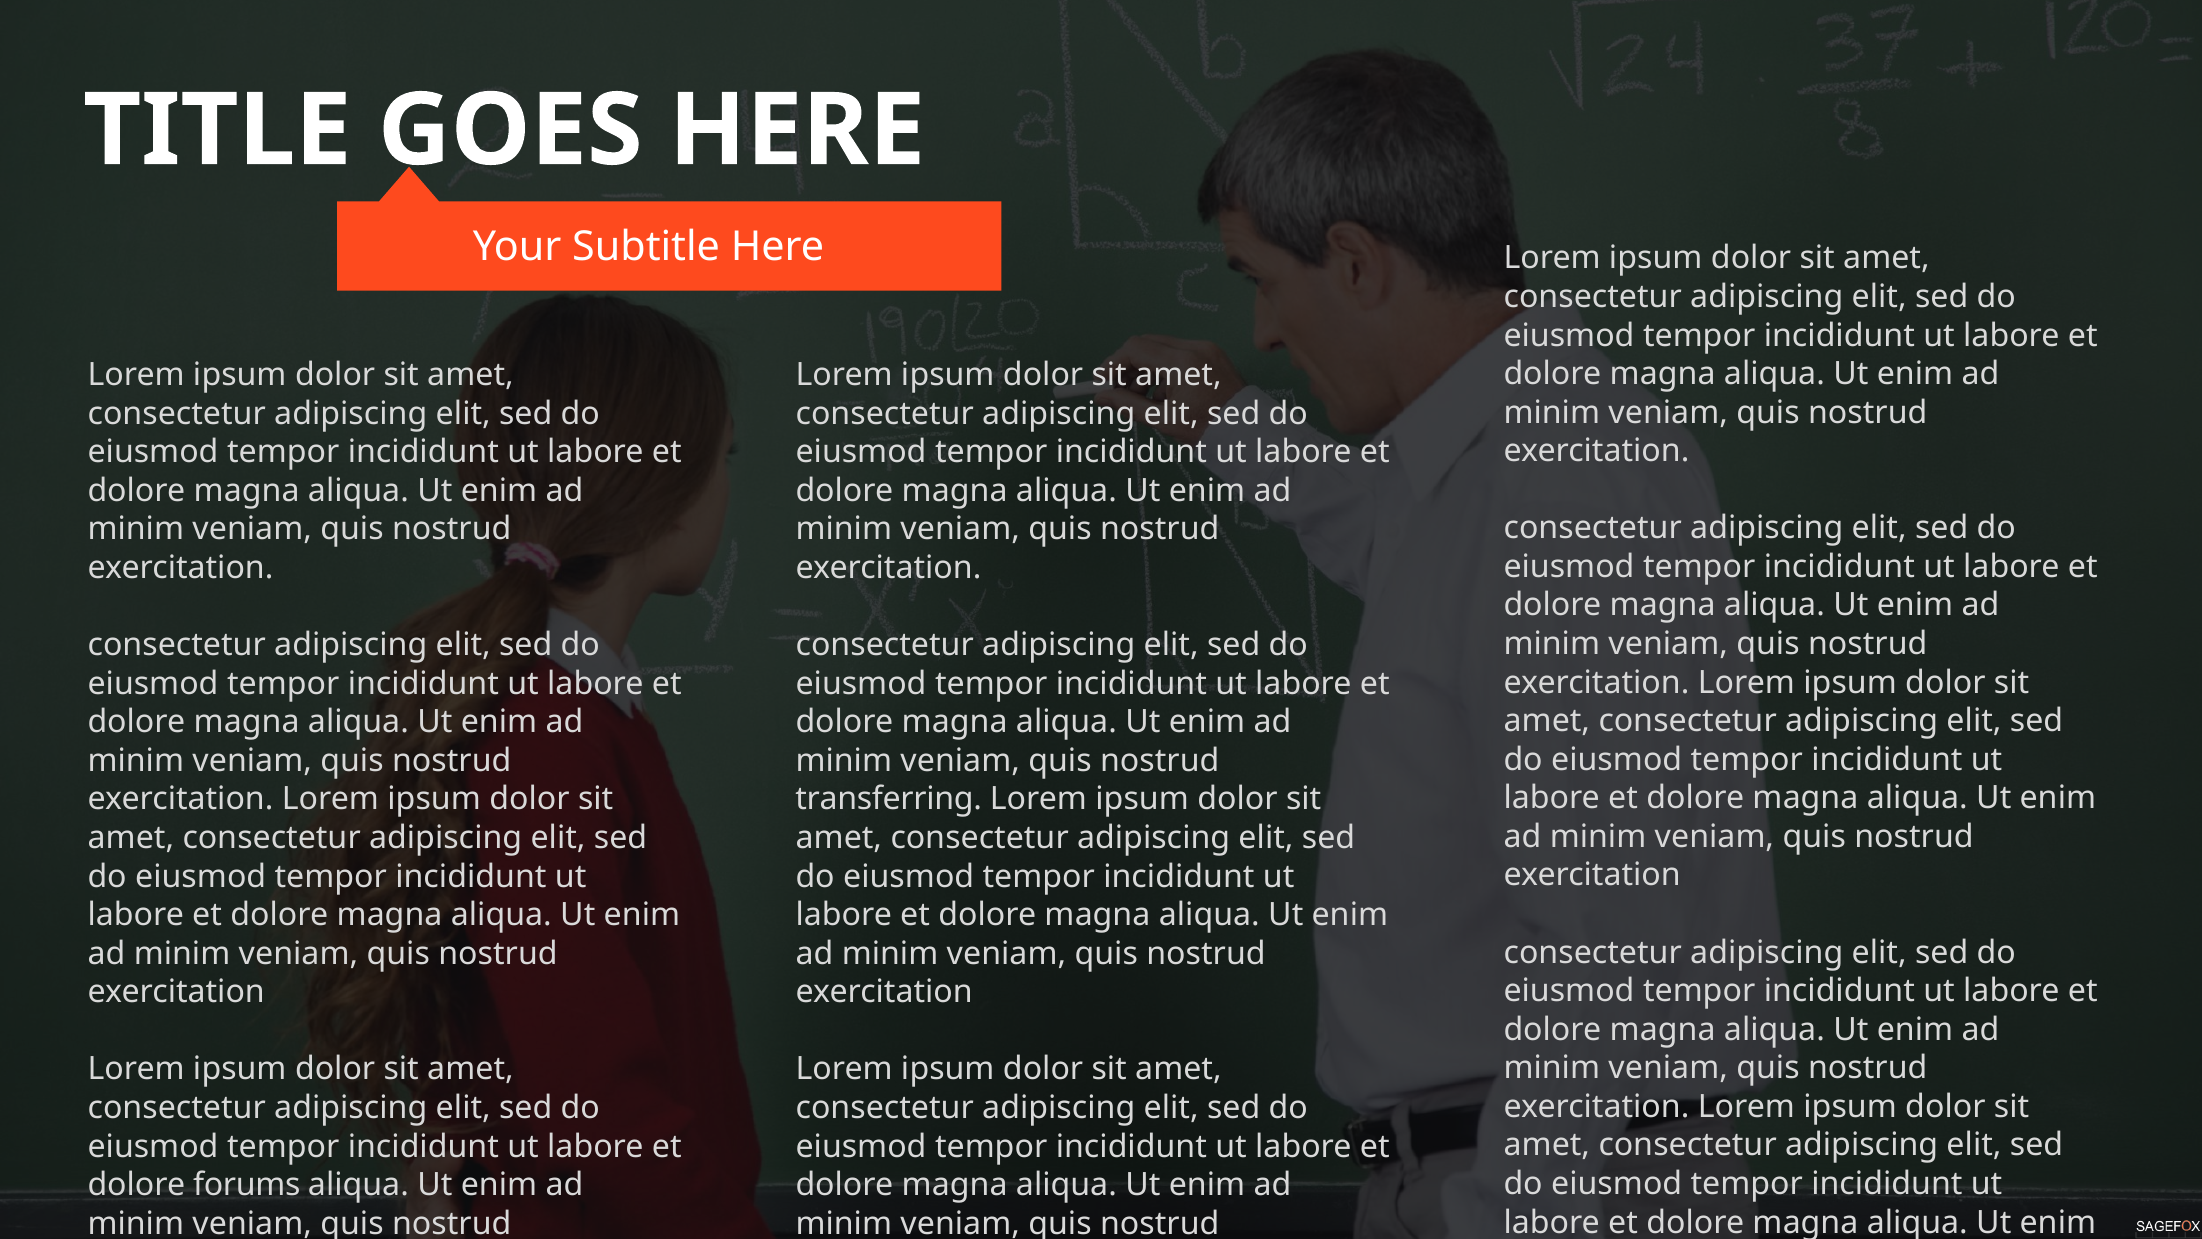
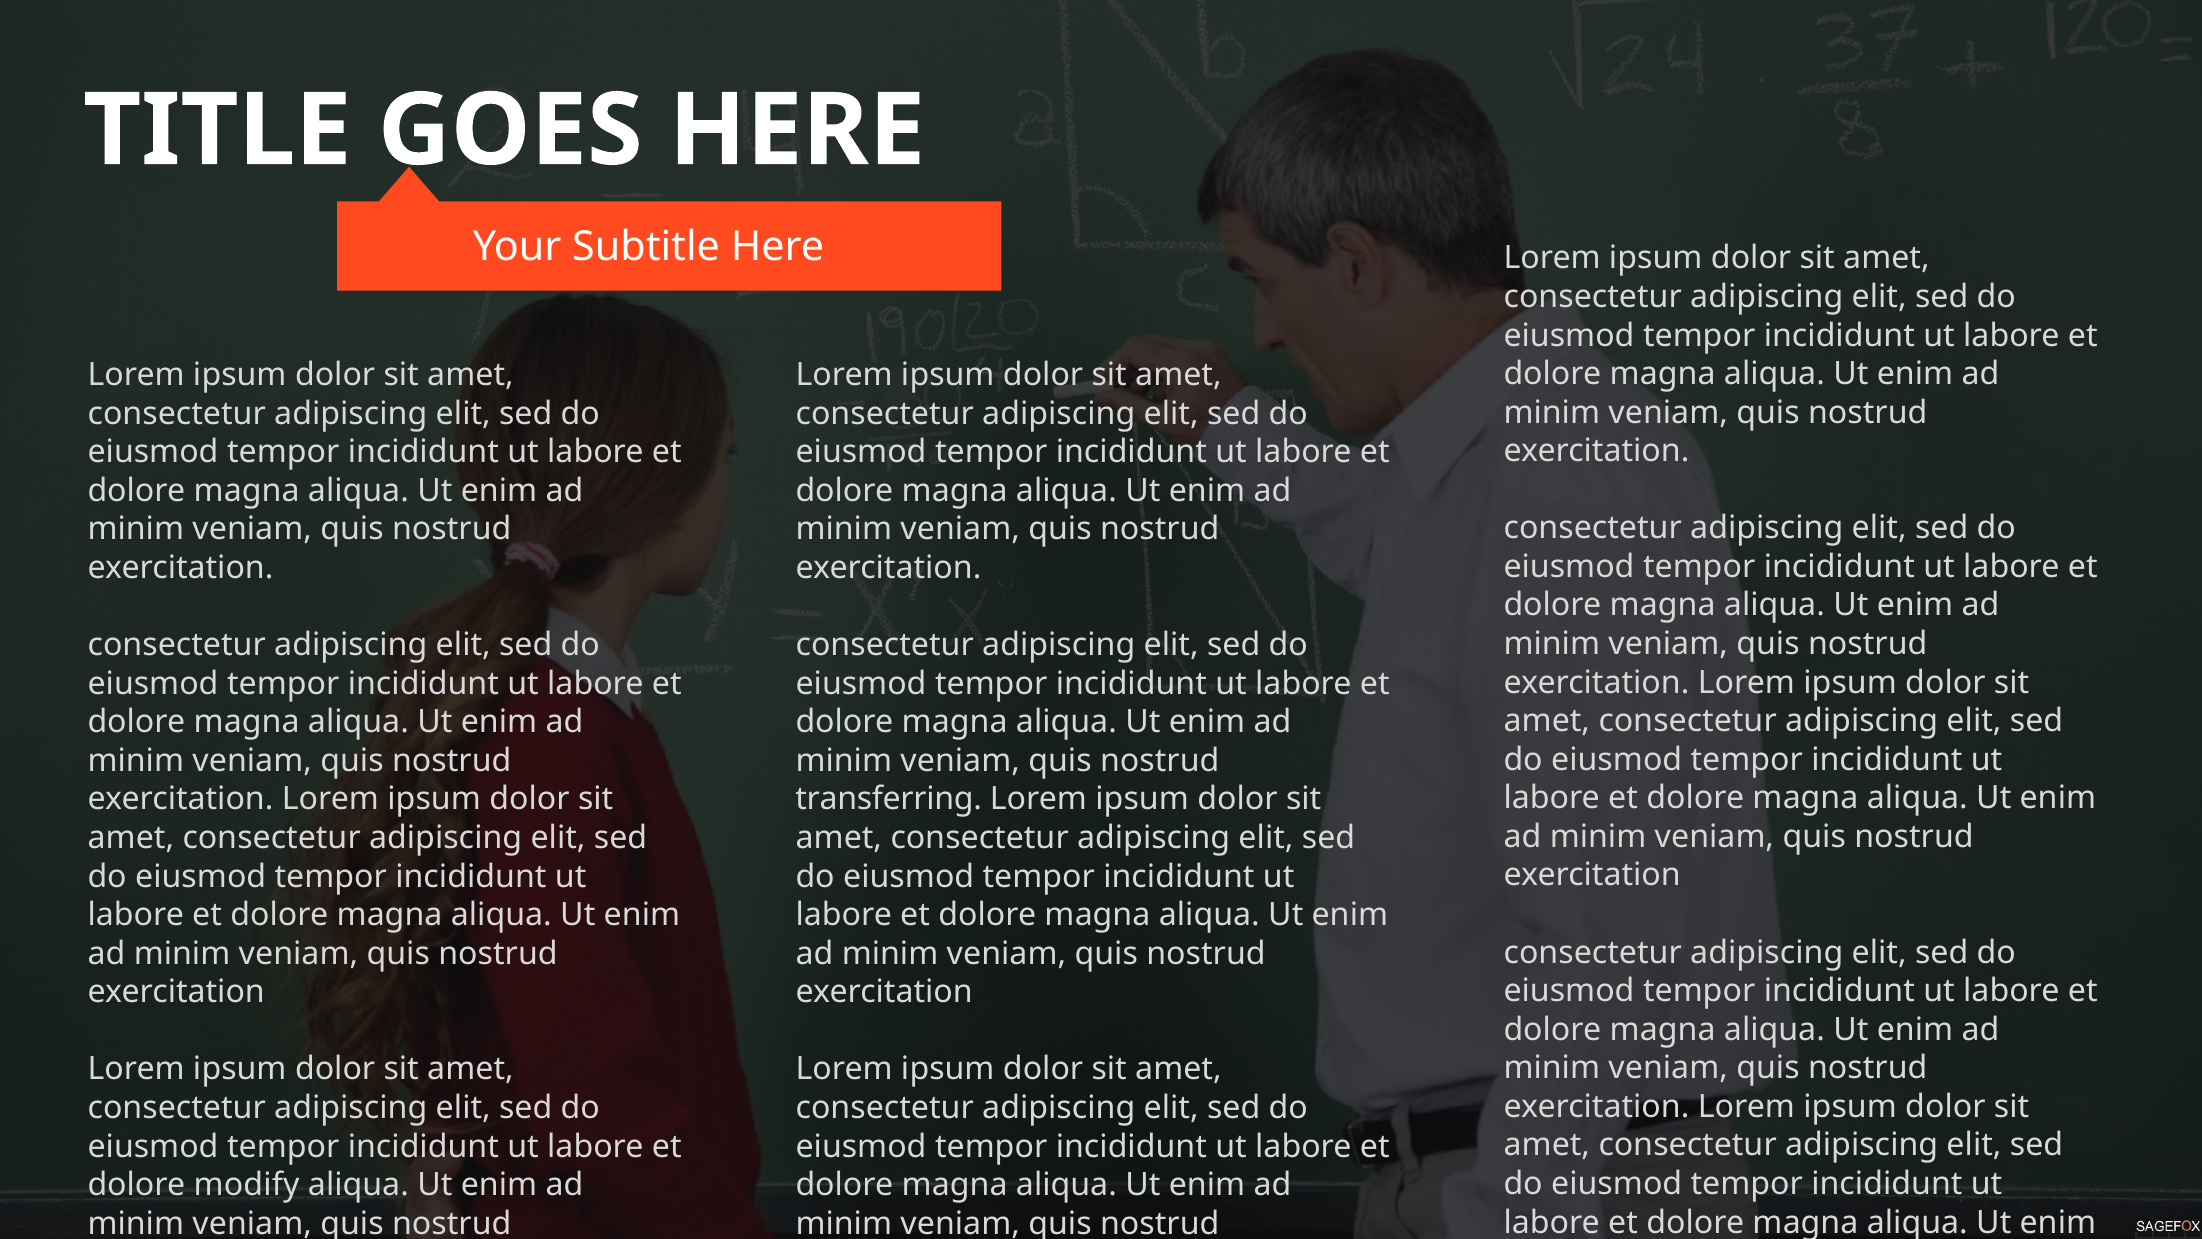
forums: forums -> modify
